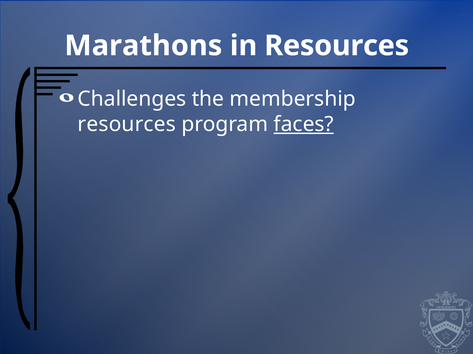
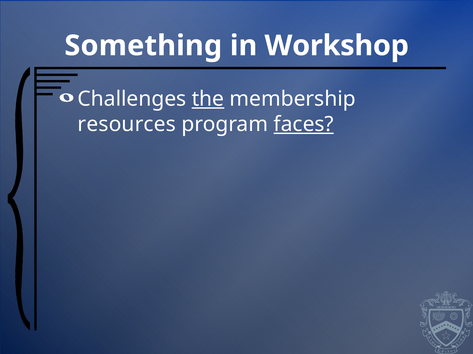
Marathons: Marathons -> Something
in Resources: Resources -> Workshop
the underline: none -> present
